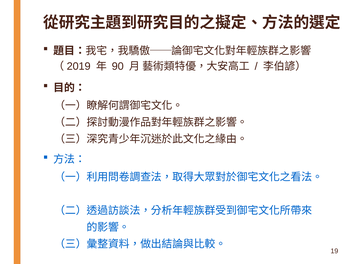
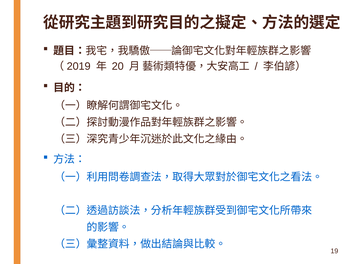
90: 90 -> 20
